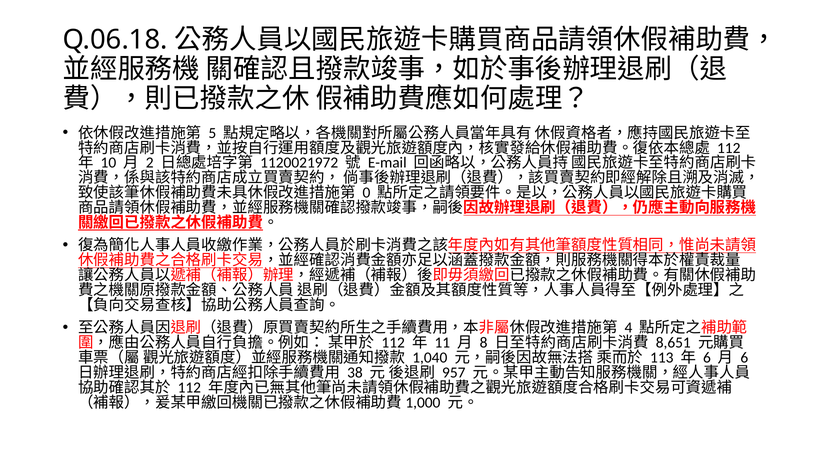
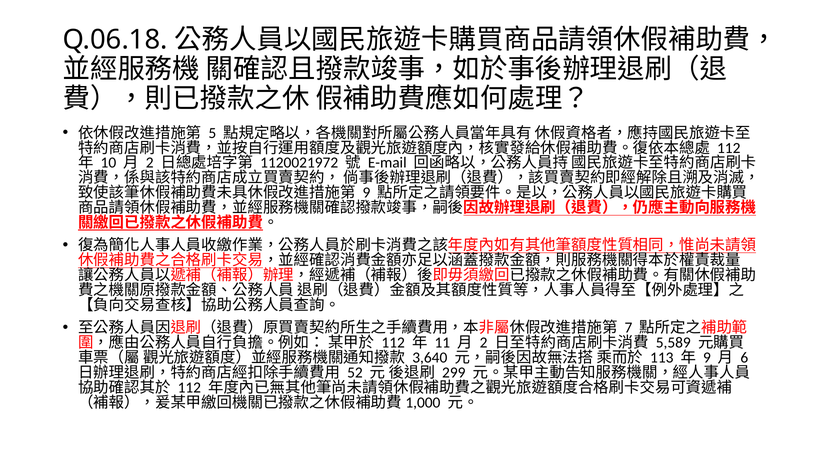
0 at (366, 193): 0 -> 9
4: 4 -> 7
8 at (484, 343): 8 -> 2
8,651: 8,651 -> 5,589
1,040: 1,040 -> 3,640
6 at (707, 358): 6 -> 9
38: 38 -> 52
957: 957 -> 299
